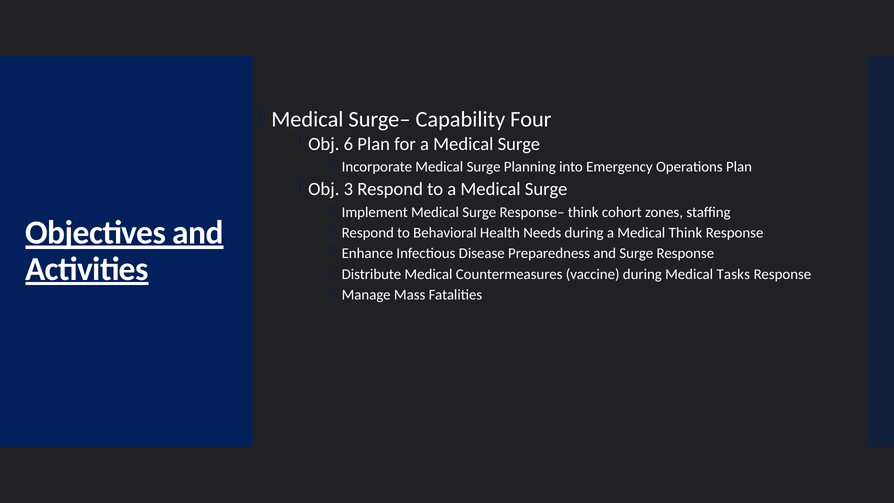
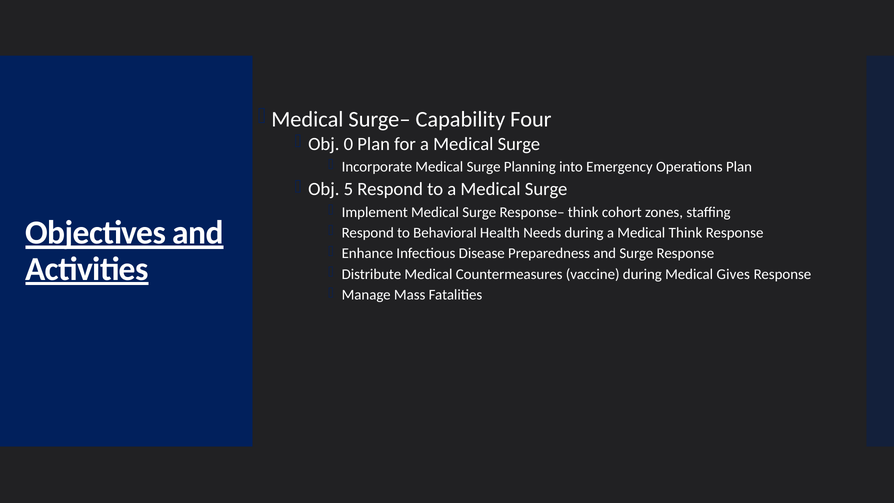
6: 6 -> 0
3: 3 -> 5
Tasks: Tasks -> Gives
